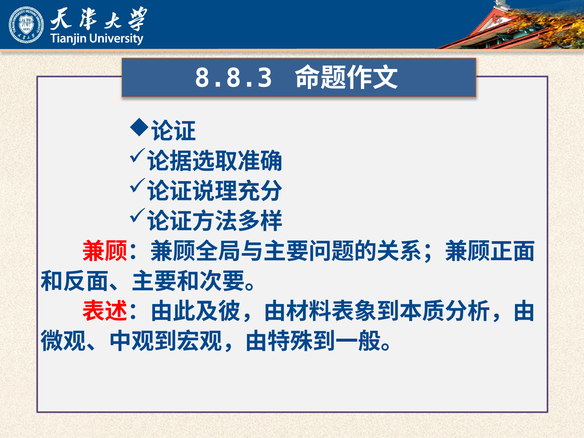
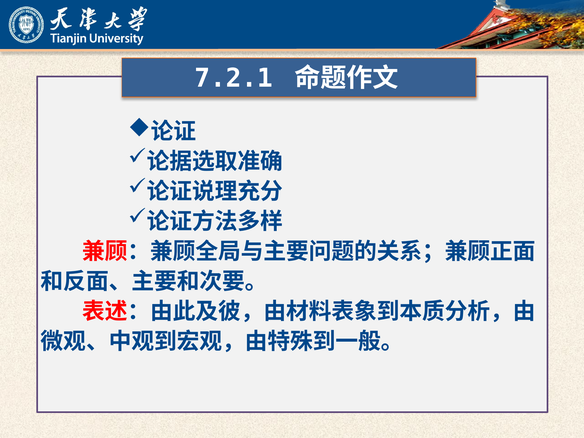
8.8.3: 8.8.3 -> 7.2.1
